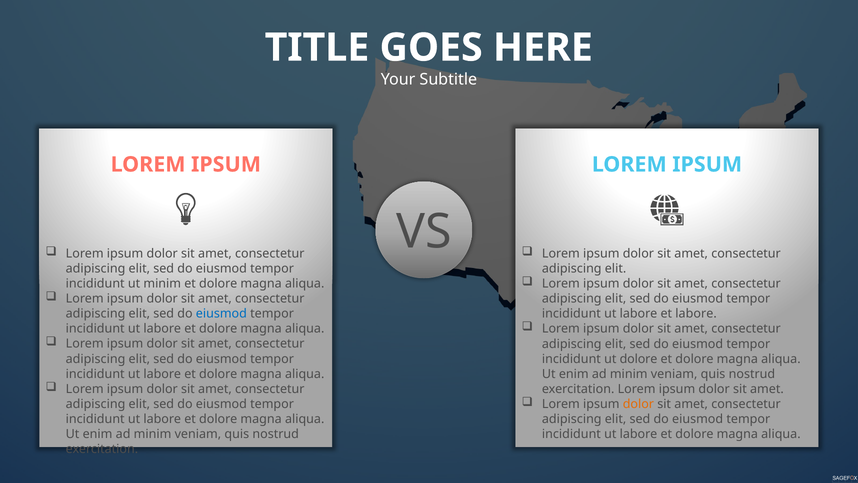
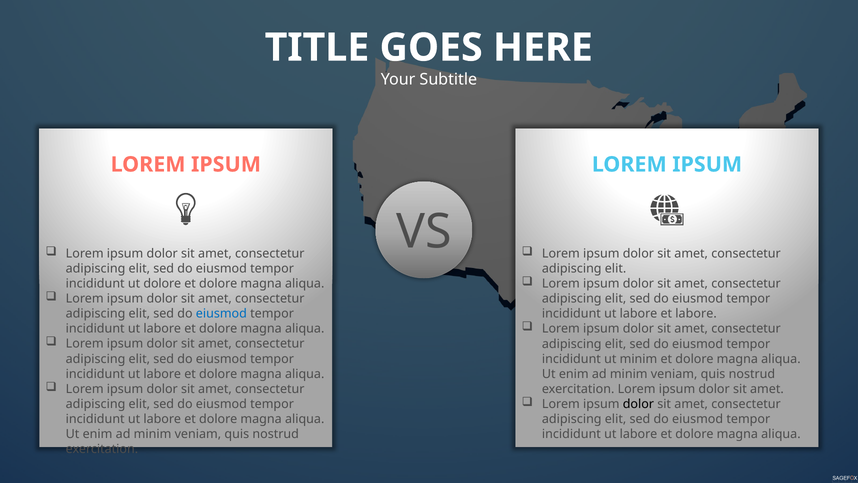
ut minim: minim -> dolore
ut dolore: dolore -> minim
dolor at (638, 404) colour: orange -> black
